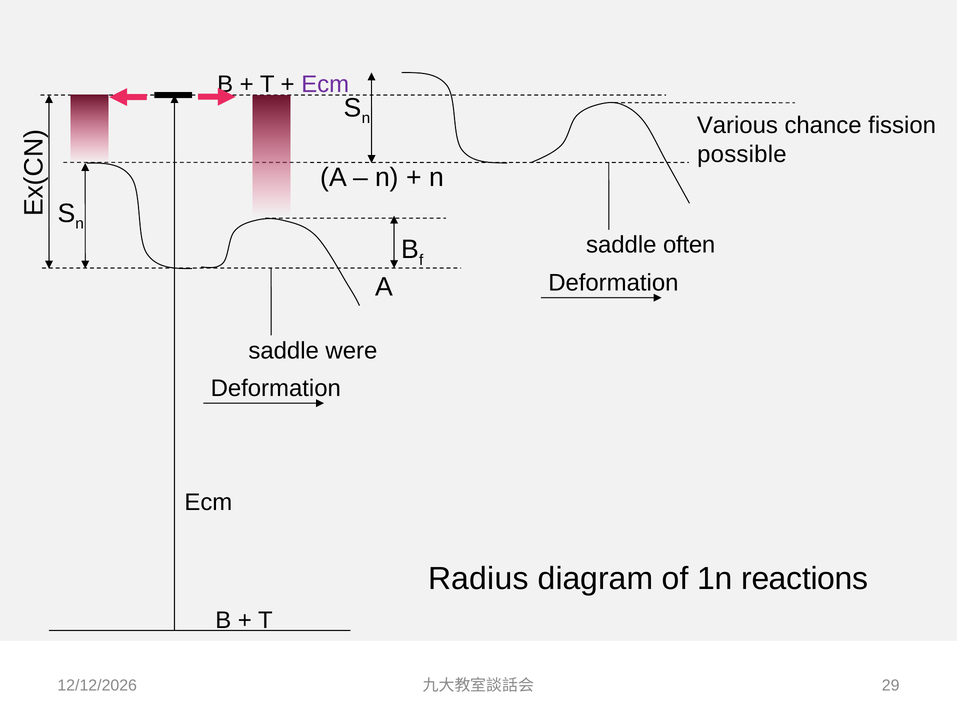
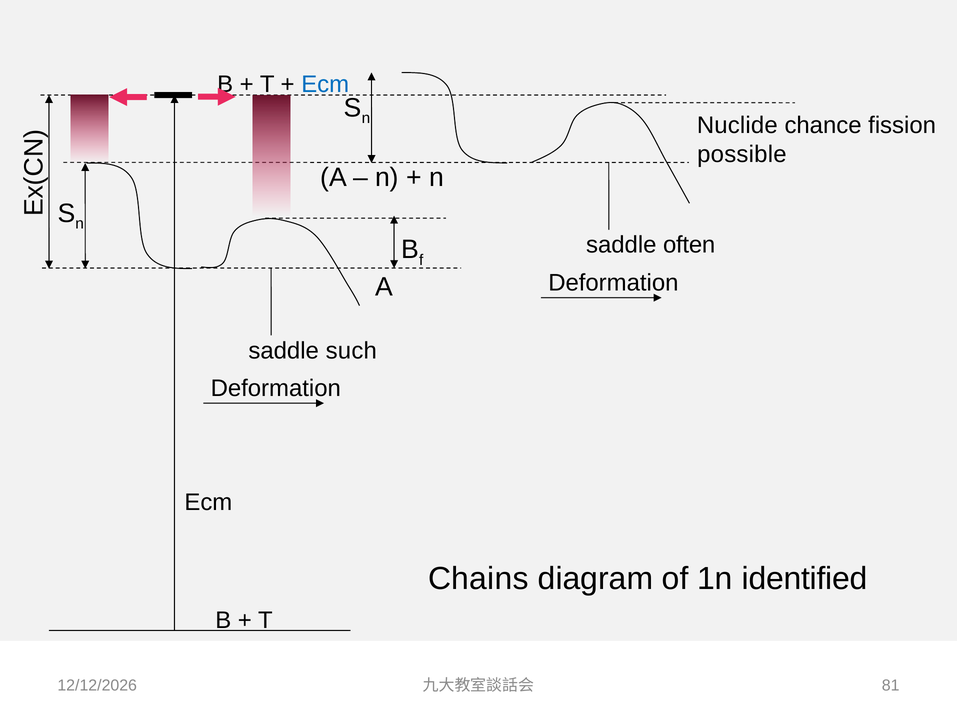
Ecm at (325, 84) colour: purple -> blue
Various: Various -> Nuclide
were: were -> such
Radius: Radius -> Chains
reactions: reactions -> identified
29: 29 -> 81
